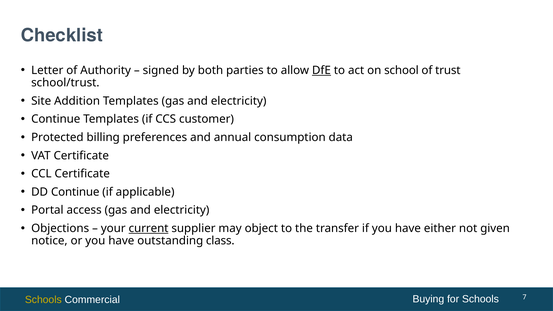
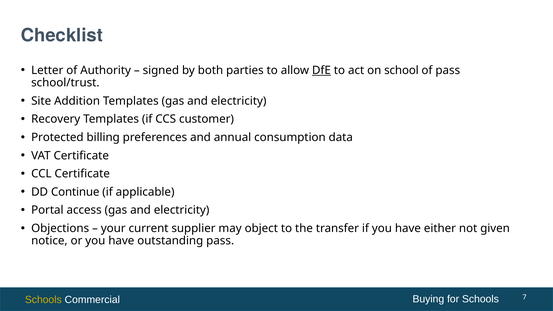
of trust: trust -> pass
Continue at (56, 119): Continue -> Recovery
current underline: present -> none
outstanding class: class -> pass
